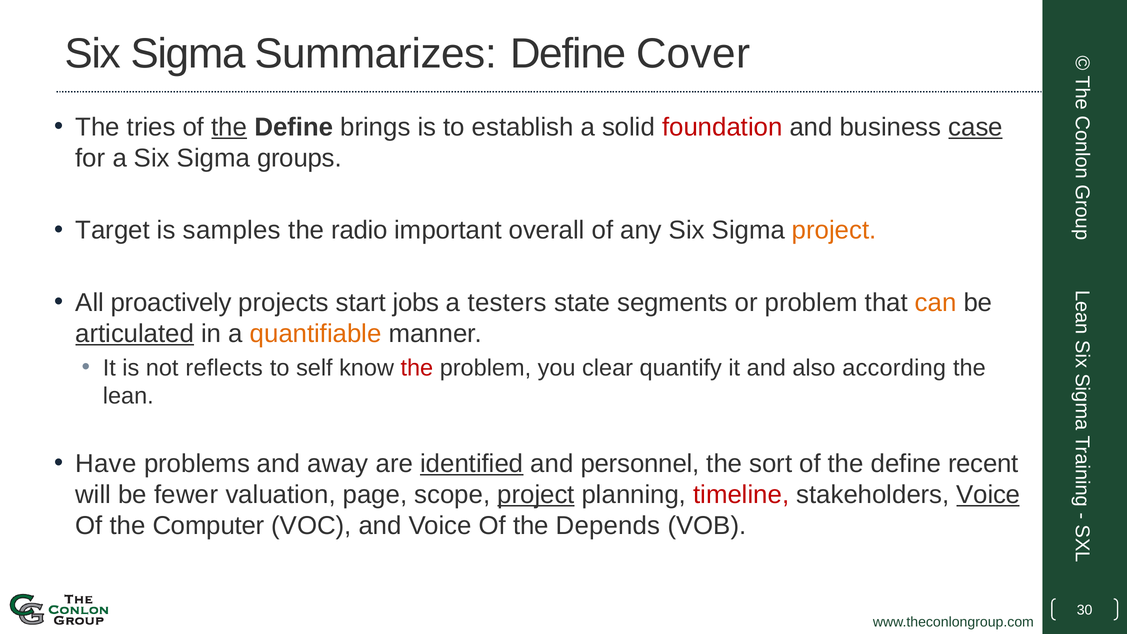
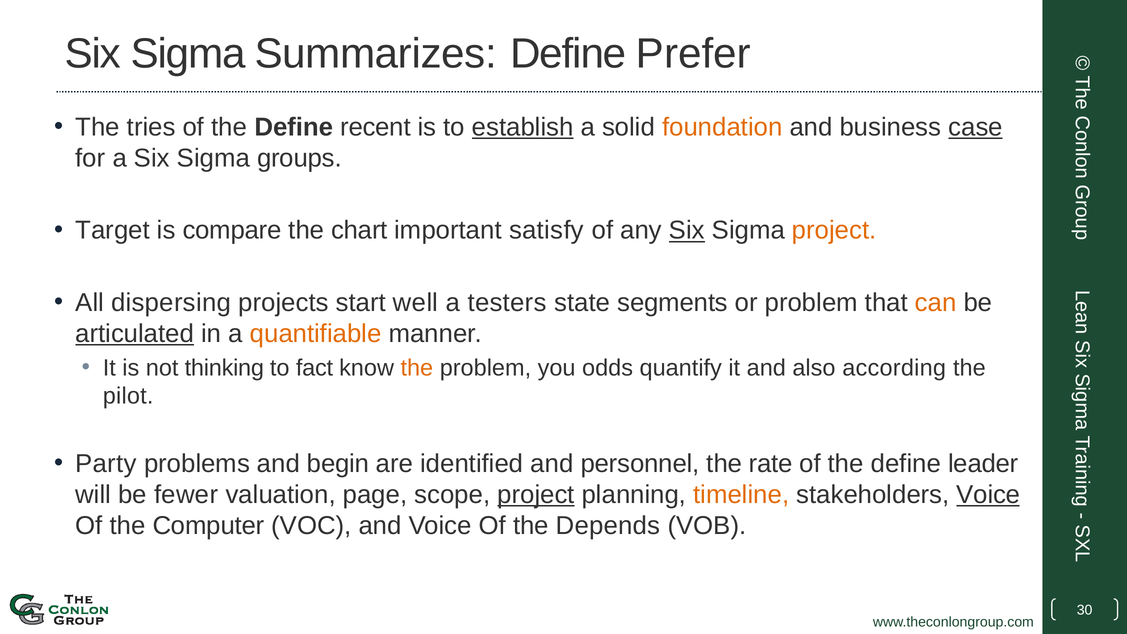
Cover: Cover -> Prefer
the at (229, 127) underline: present -> none
brings: brings -> recent
establish underline: none -> present
foundation colour: red -> orange
samples: samples -> compare
radio: radio -> chart
overall: overall -> satisfy
Six at (687, 230) underline: none -> present
proactively: proactively -> dispersing
jobs: jobs -> well
reflects: reflects -> thinking
self: self -> fact
the at (417, 368) colour: red -> orange
clear: clear -> odds
lean: lean -> pilot
Have: Have -> Party
away: away -> begin
identified underline: present -> none
sort: sort -> rate
recent: recent -> leader
timeline colour: red -> orange
